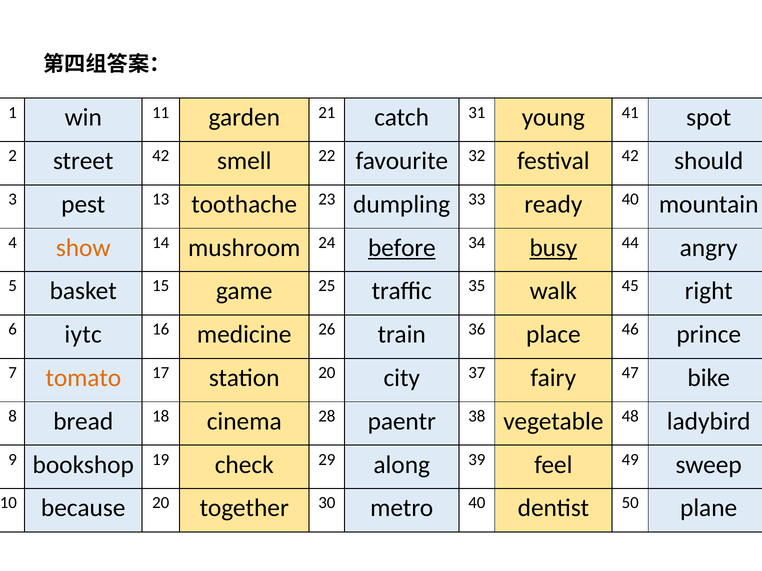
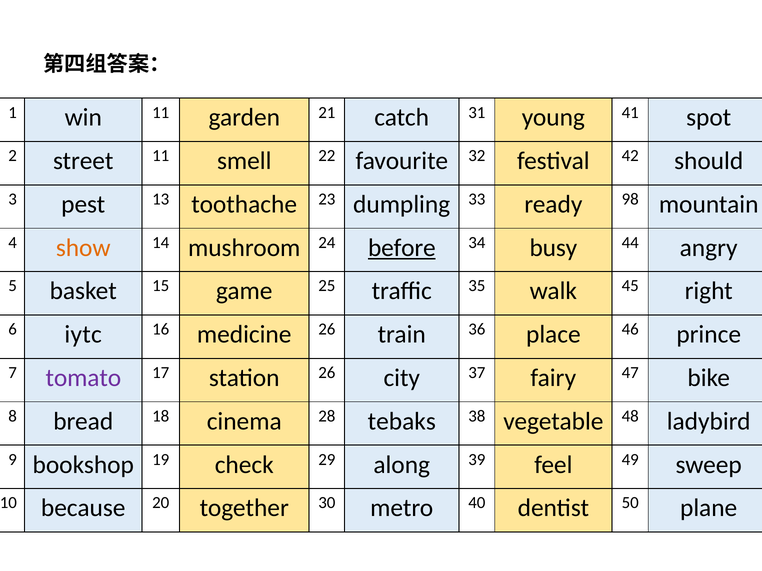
street 42: 42 -> 11
ready 40: 40 -> 98
busy underline: present -> none
tomato colour: orange -> purple
station 20: 20 -> 26
paentr: paentr -> tebaks
